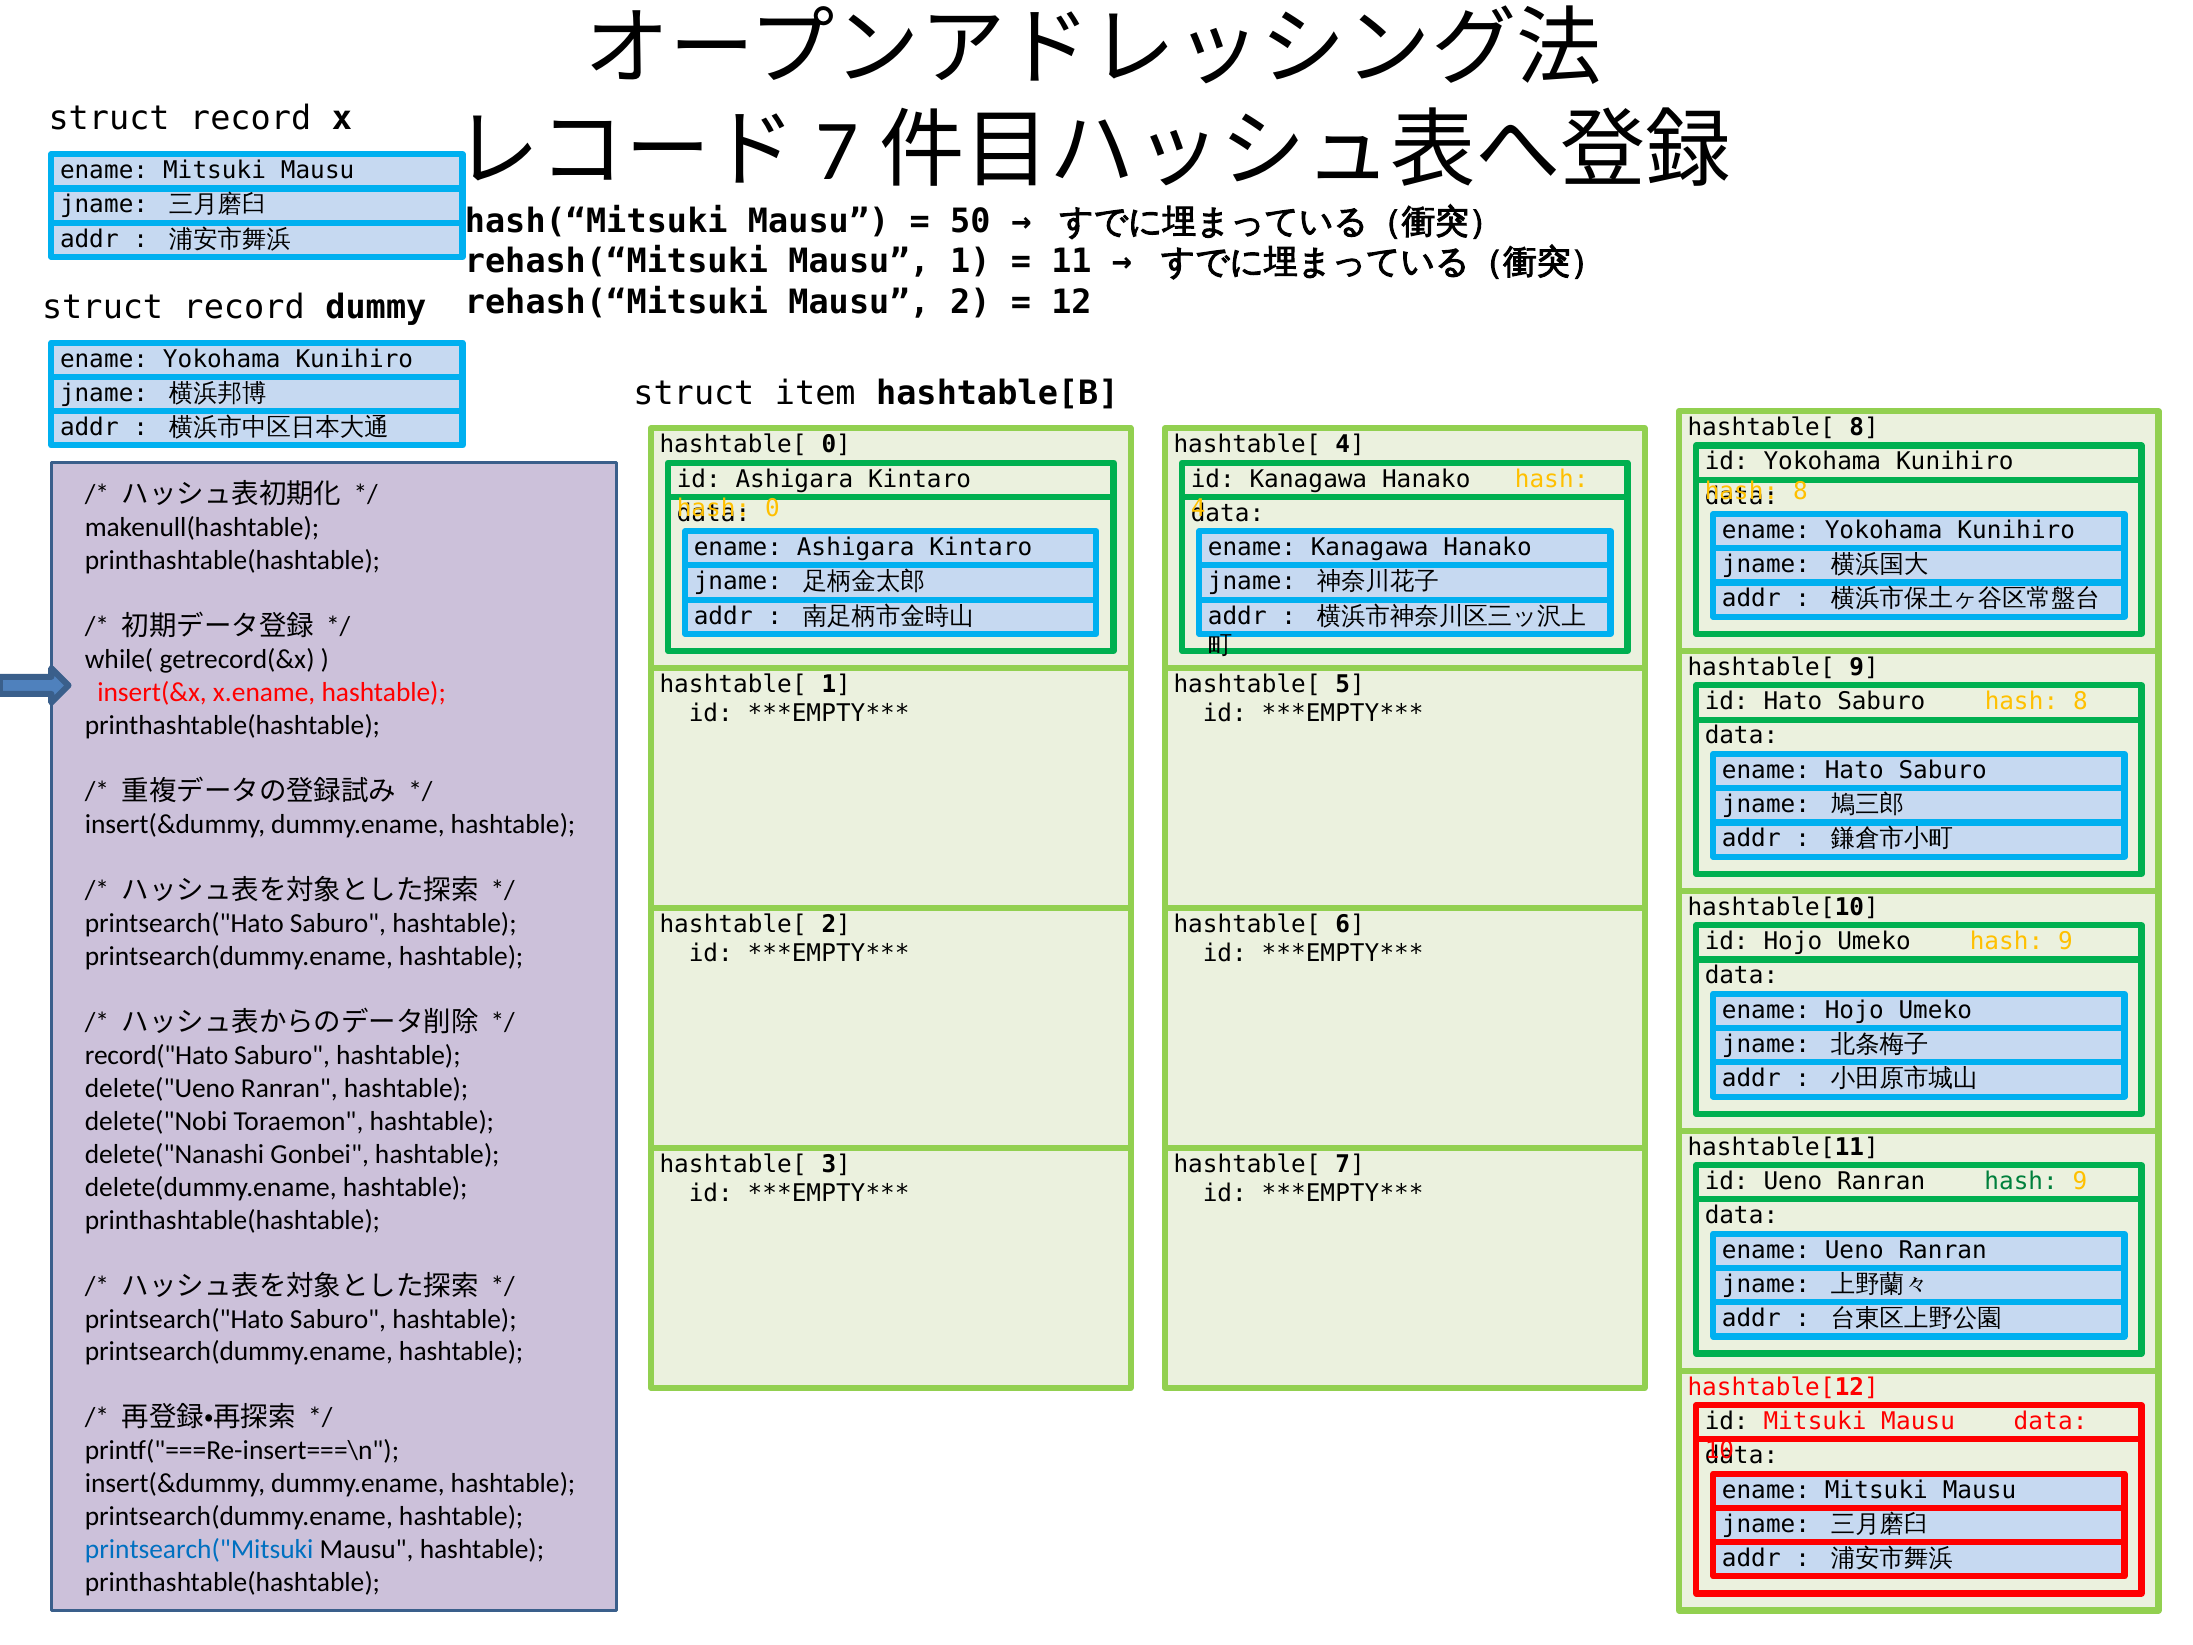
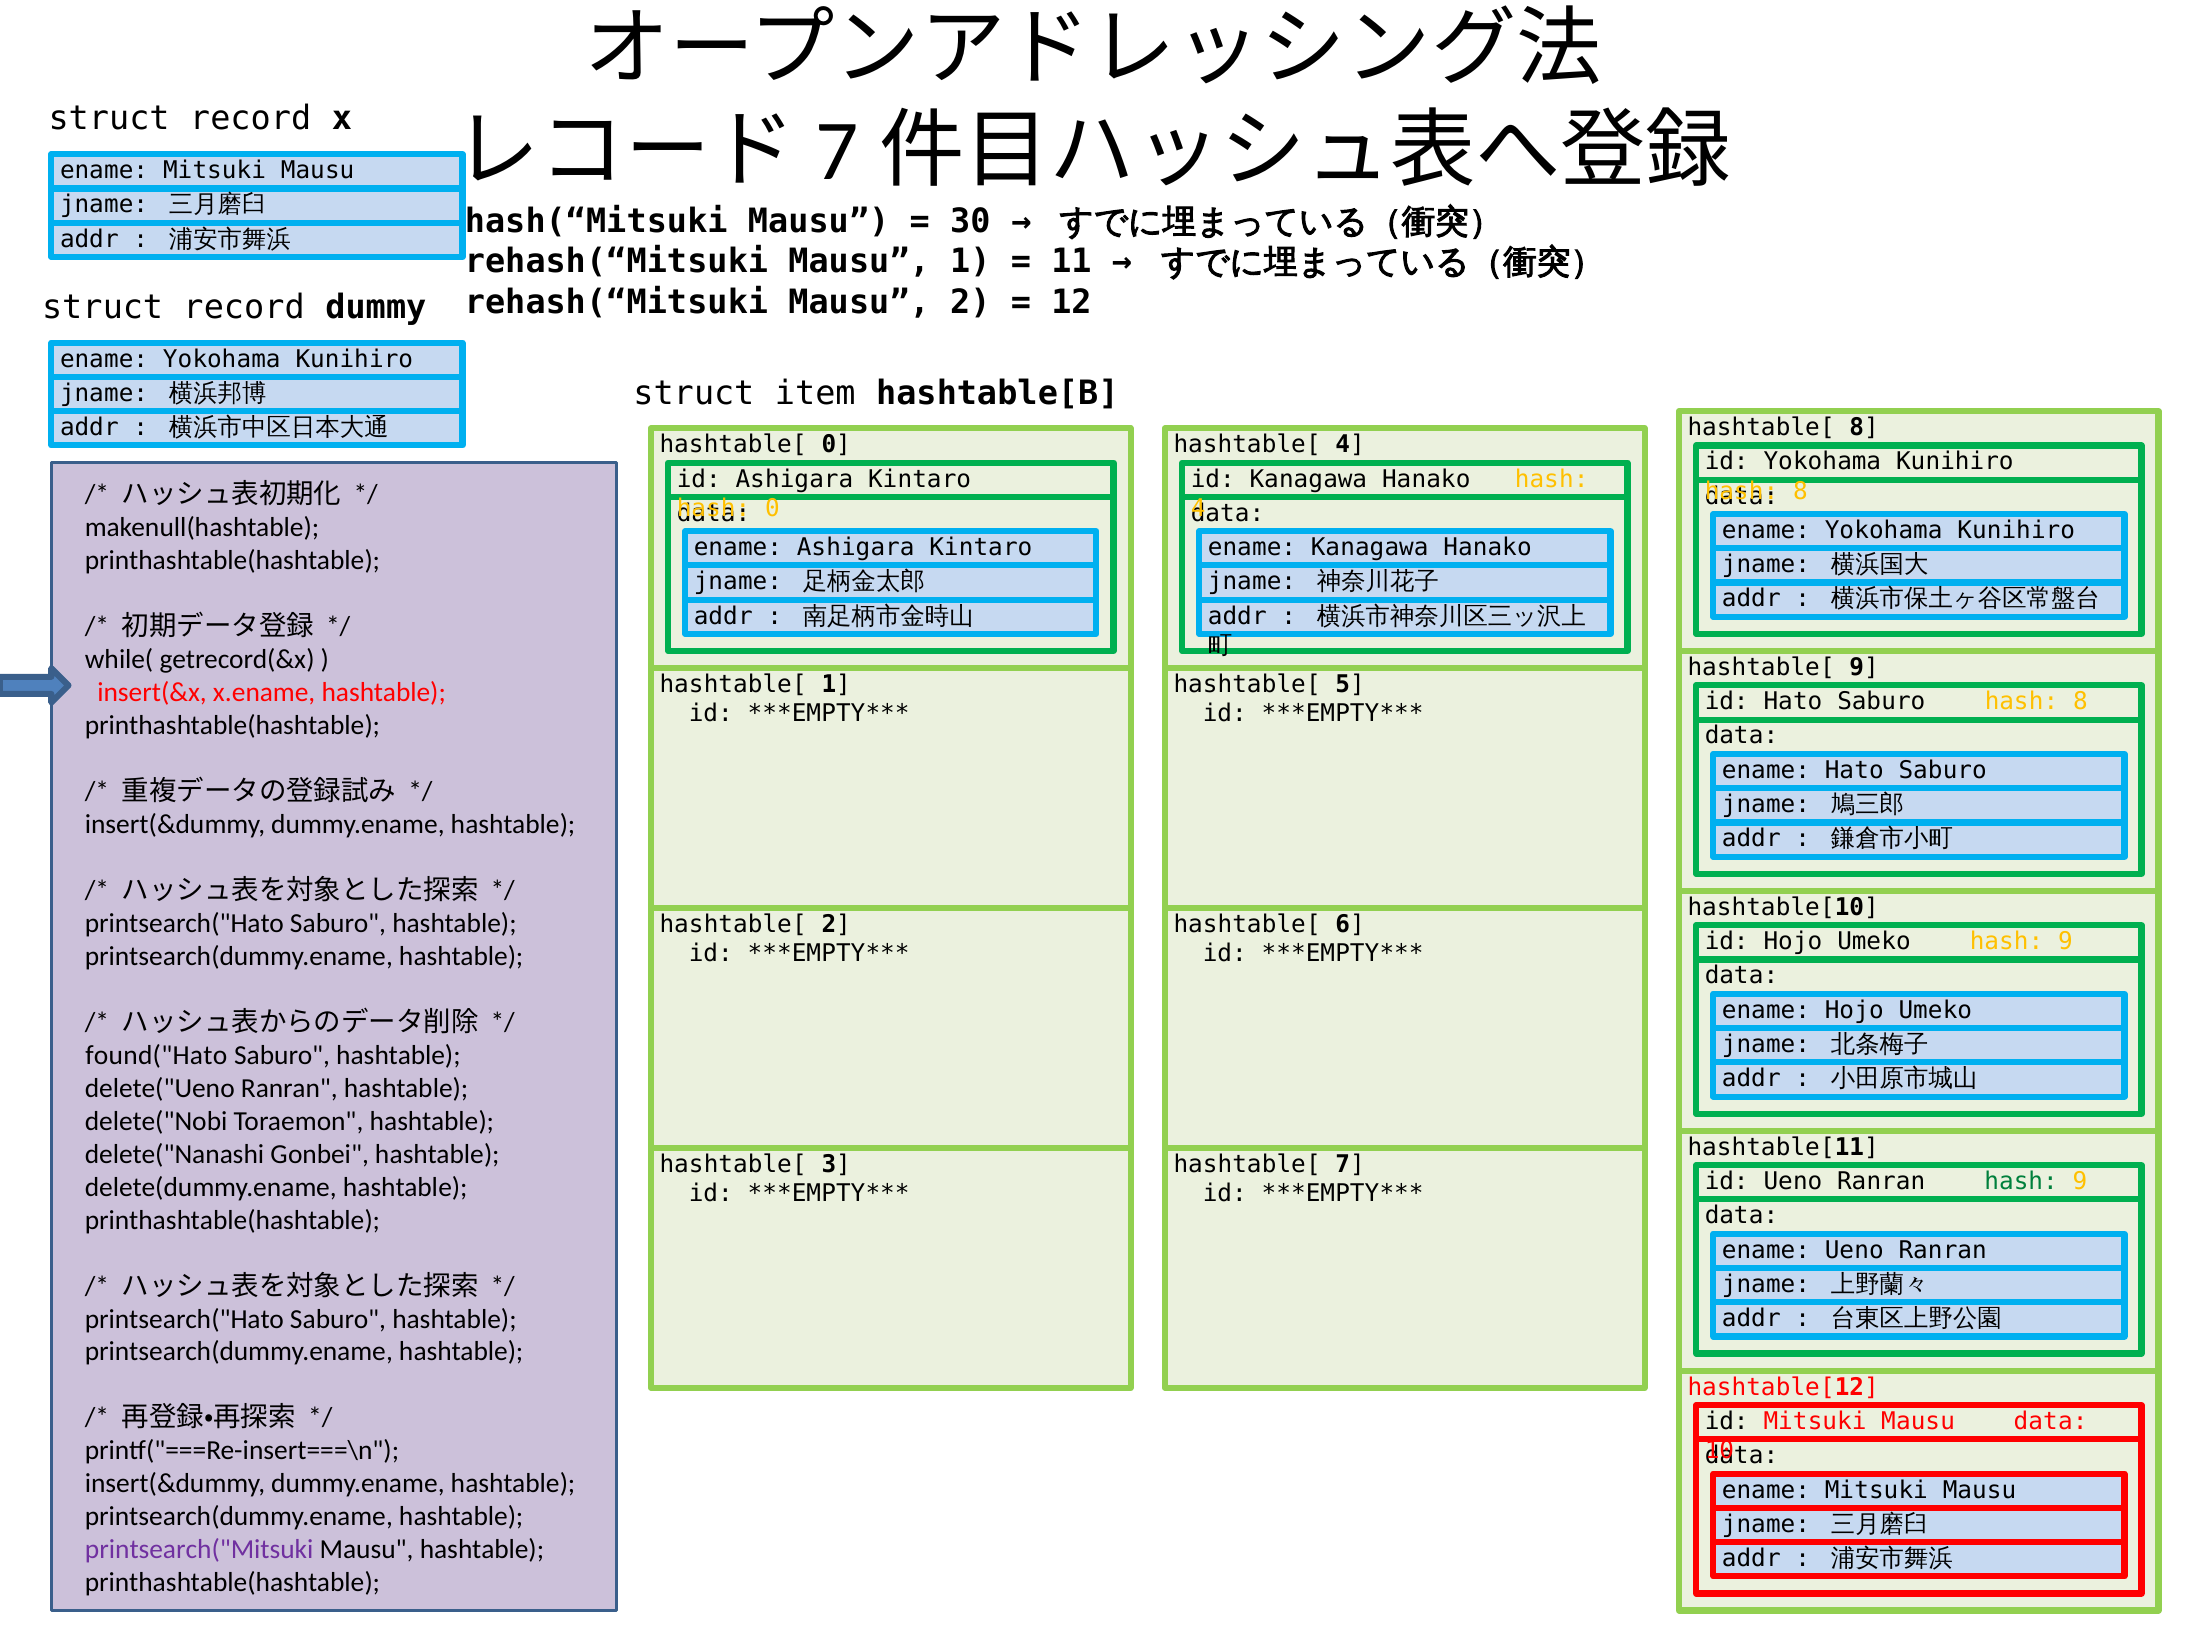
50: 50 -> 30
record("Hato: record("Hato -> found("Hato
printsearch("Mitsuki colour: blue -> purple
